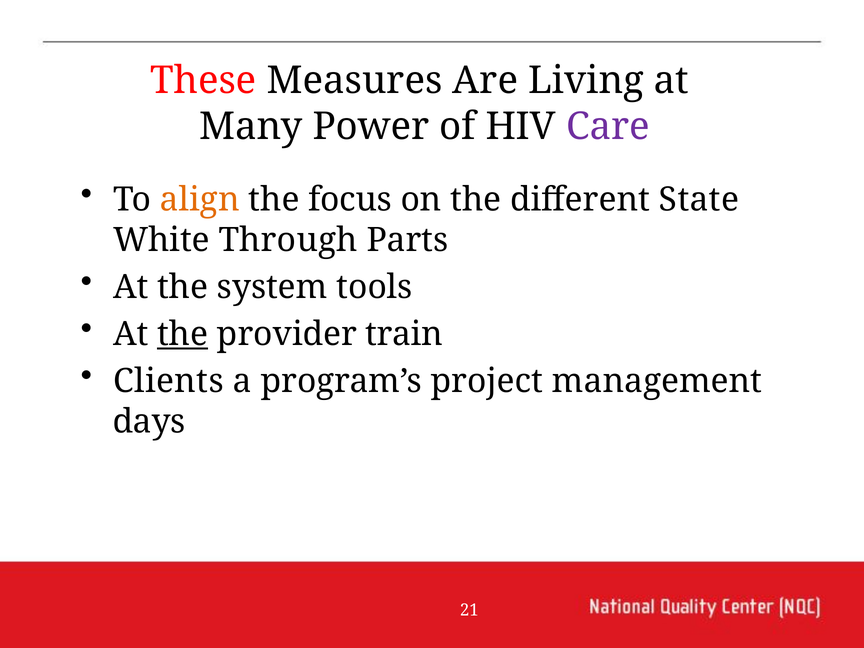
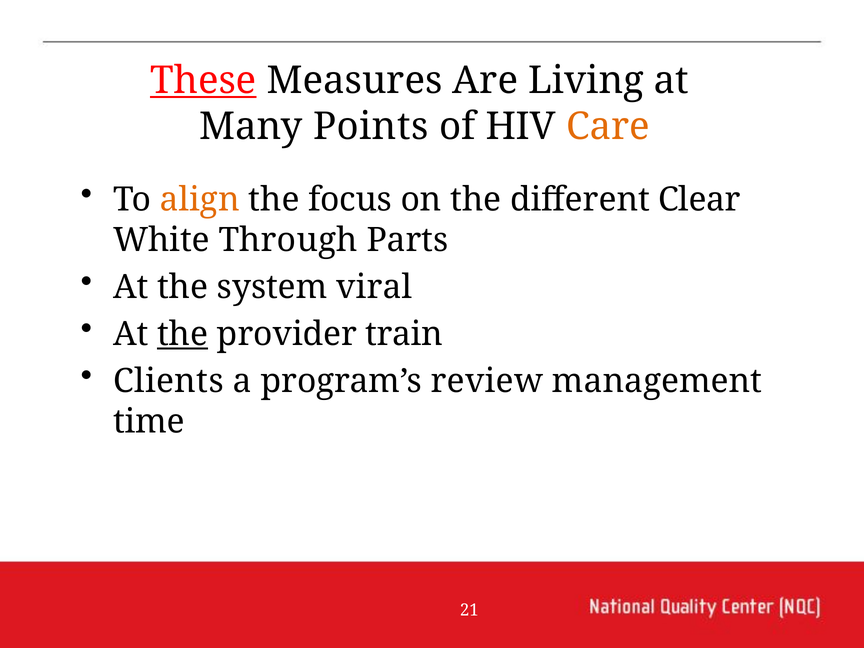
These underline: none -> present
Power: Power -> Points
Care colour: purple -> orange
State: State -> Clear
tools: tools -> viral
project: project -> review
days: days -> time
